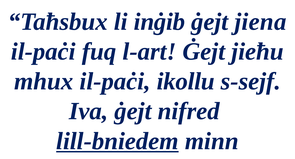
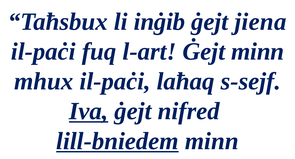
Ġejt jieħu: jieħu -> minn
ikollu: ikollu -> laħaq
Iva underline: none -> present
